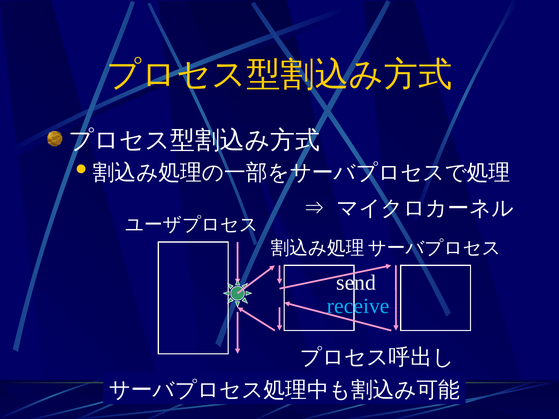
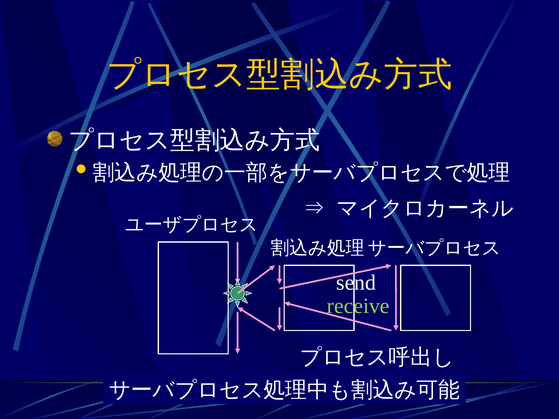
receive colour: light blue -> light green
